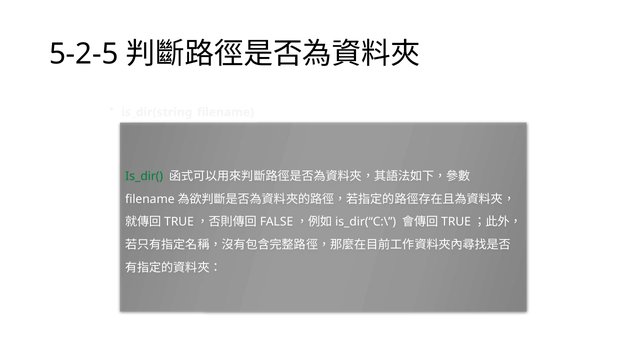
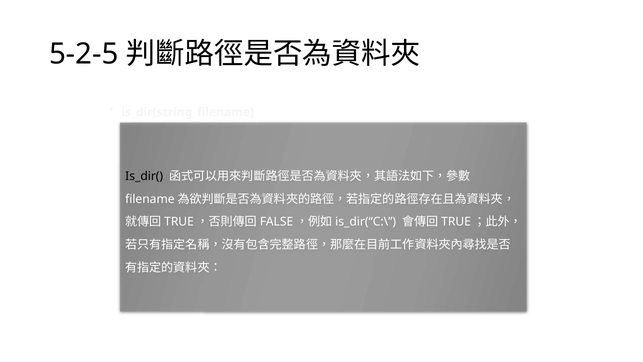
Is_dir( colour: green -> black
